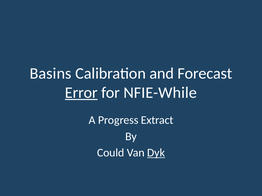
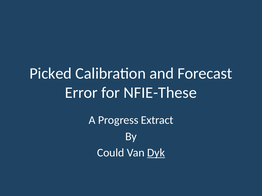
Basins: Basins -> Picked
Error underline: present -> none
NFIE-While: NFIE-While -> NFIE-These
